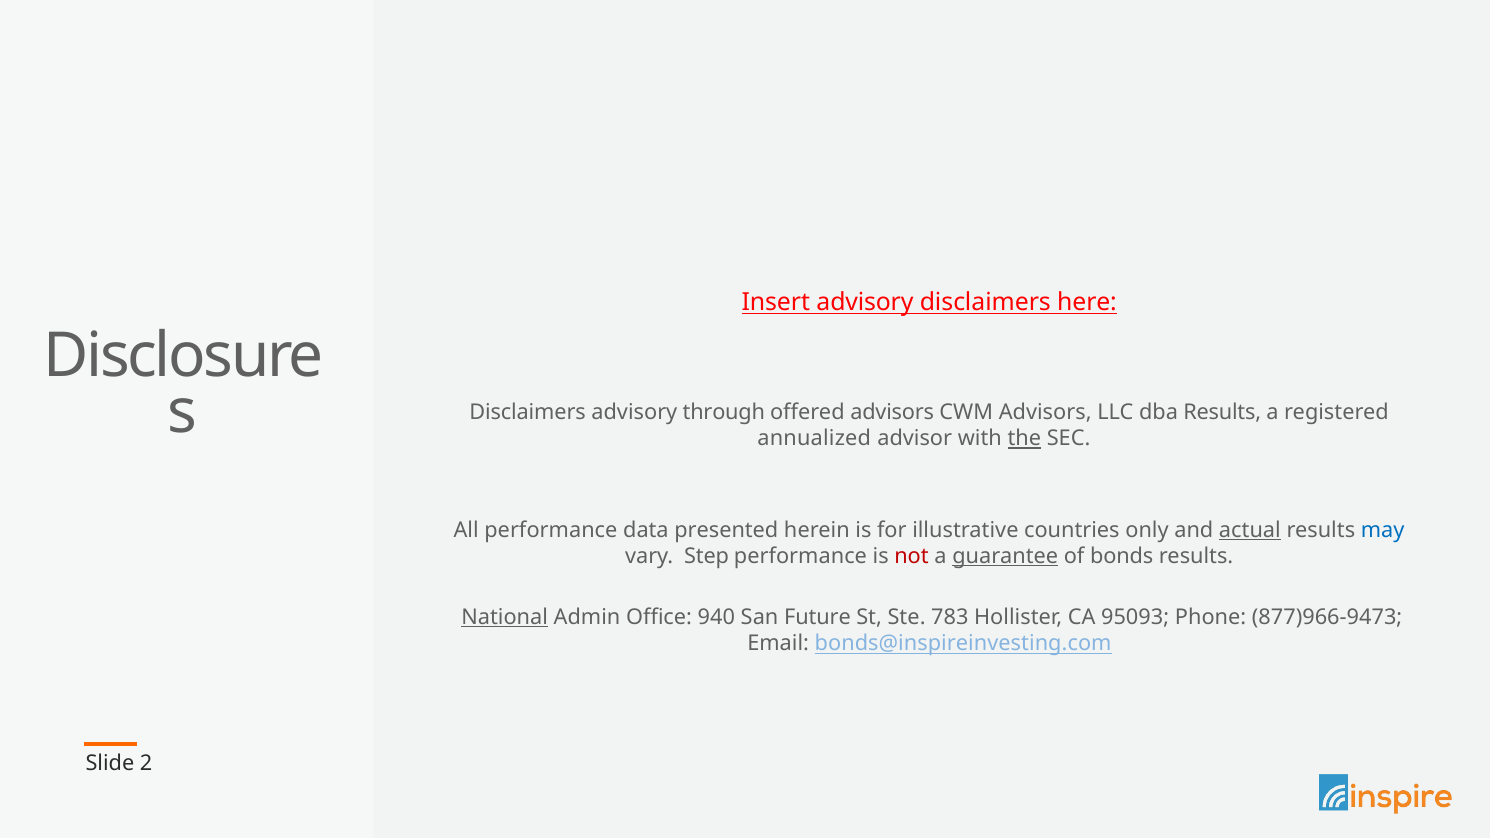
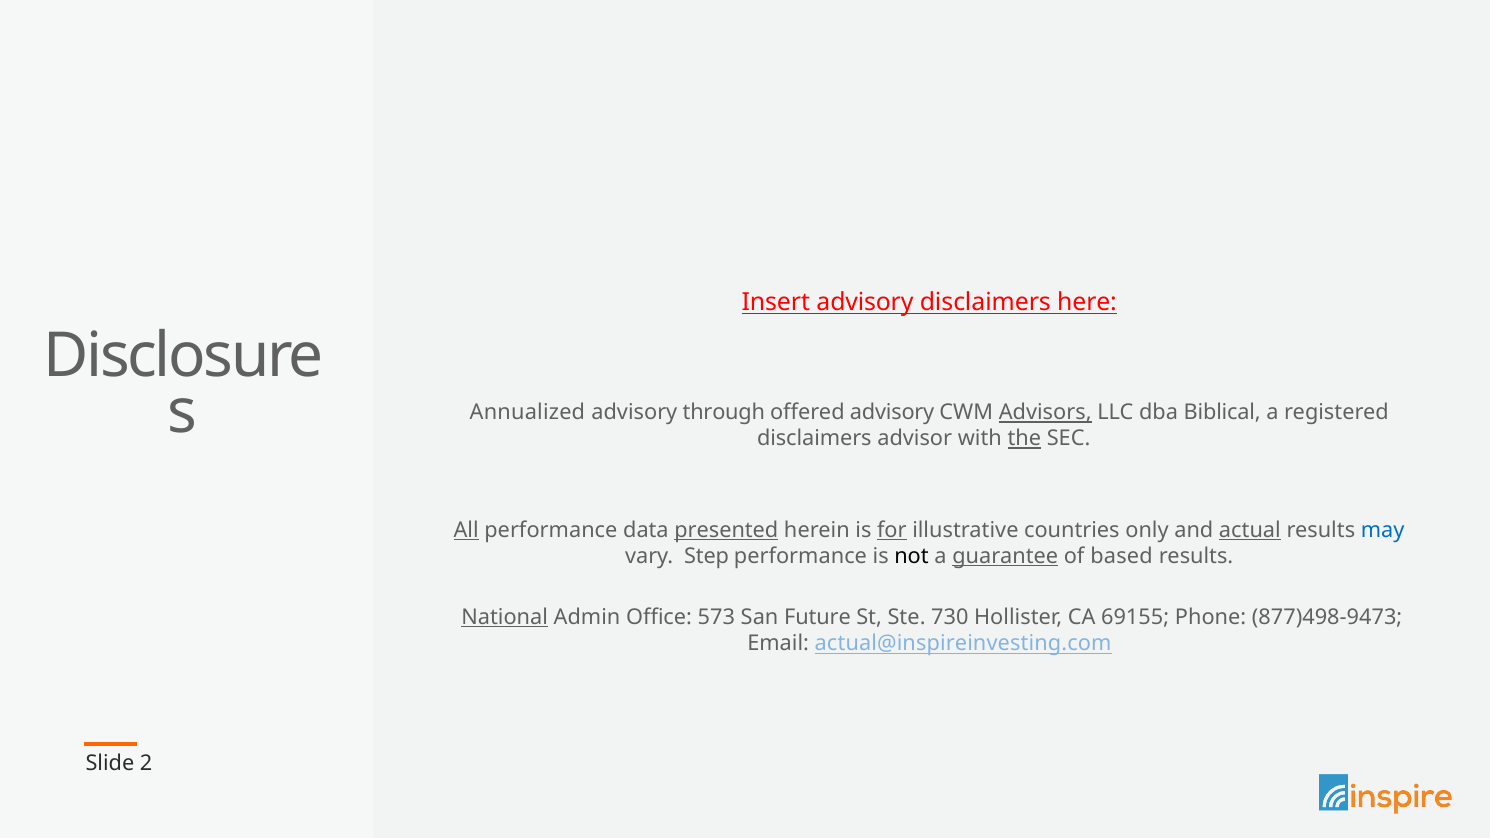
Disclaimers at (528, 413): Disclaimers -> Annualized
offered advisors: advisors -> advisory
Advisors at (1045, 413) underline: none -> present
dba Results: Results -> Biblical
annualized at (814, 439): annualized -> disclaimers
All underline: none -> present
presented underline: none -> present
for underline: none -> present
not colour: red -> black
bonds: bonds -> based
940: 940 -> 573
783: 783 -> 730
95093: 95093 -> 69155
877)966-9473: 877)966-9473 -> 877)498-9473
bonds@inspireinvesting.com: bonds@inspireinvesting.com -> actual@inspireinvesting.com
